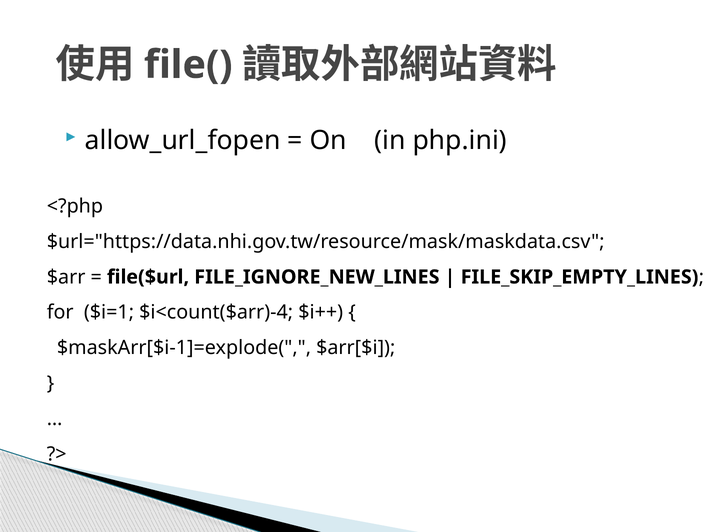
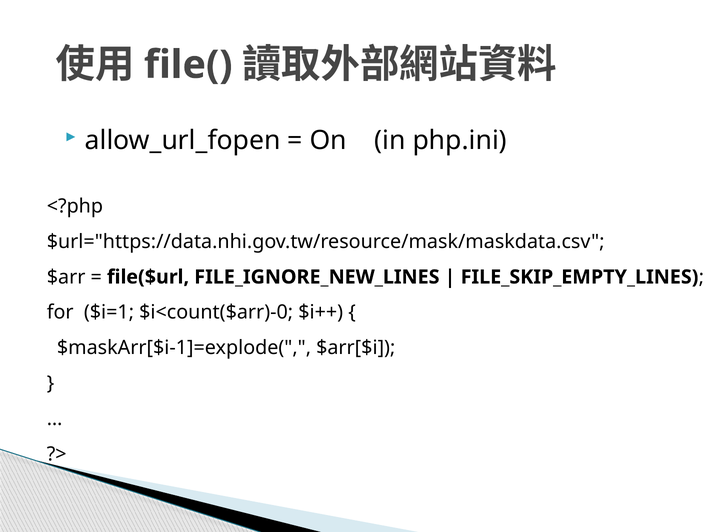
$i<count($arr)-4: $i<count($arr)-4 -> $i<count($arr)-0
